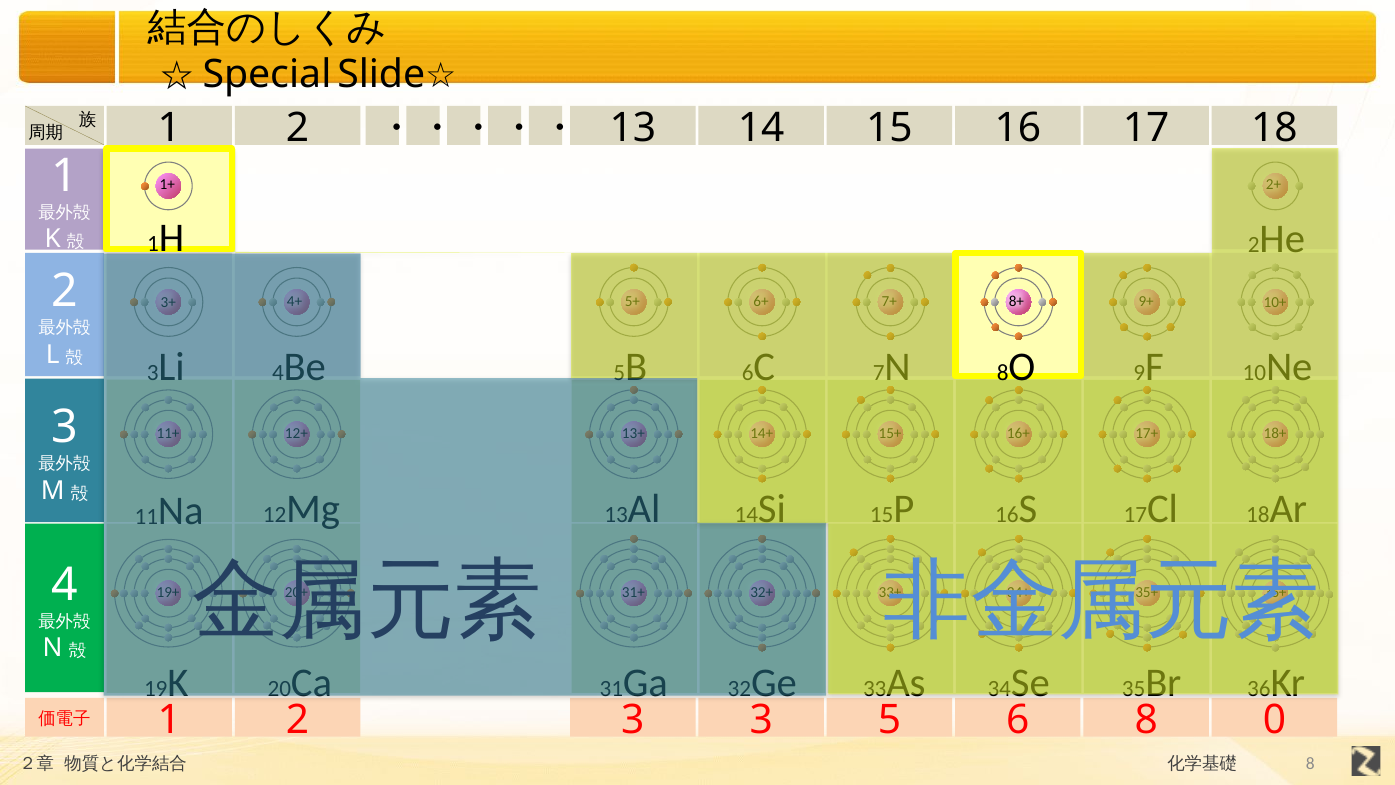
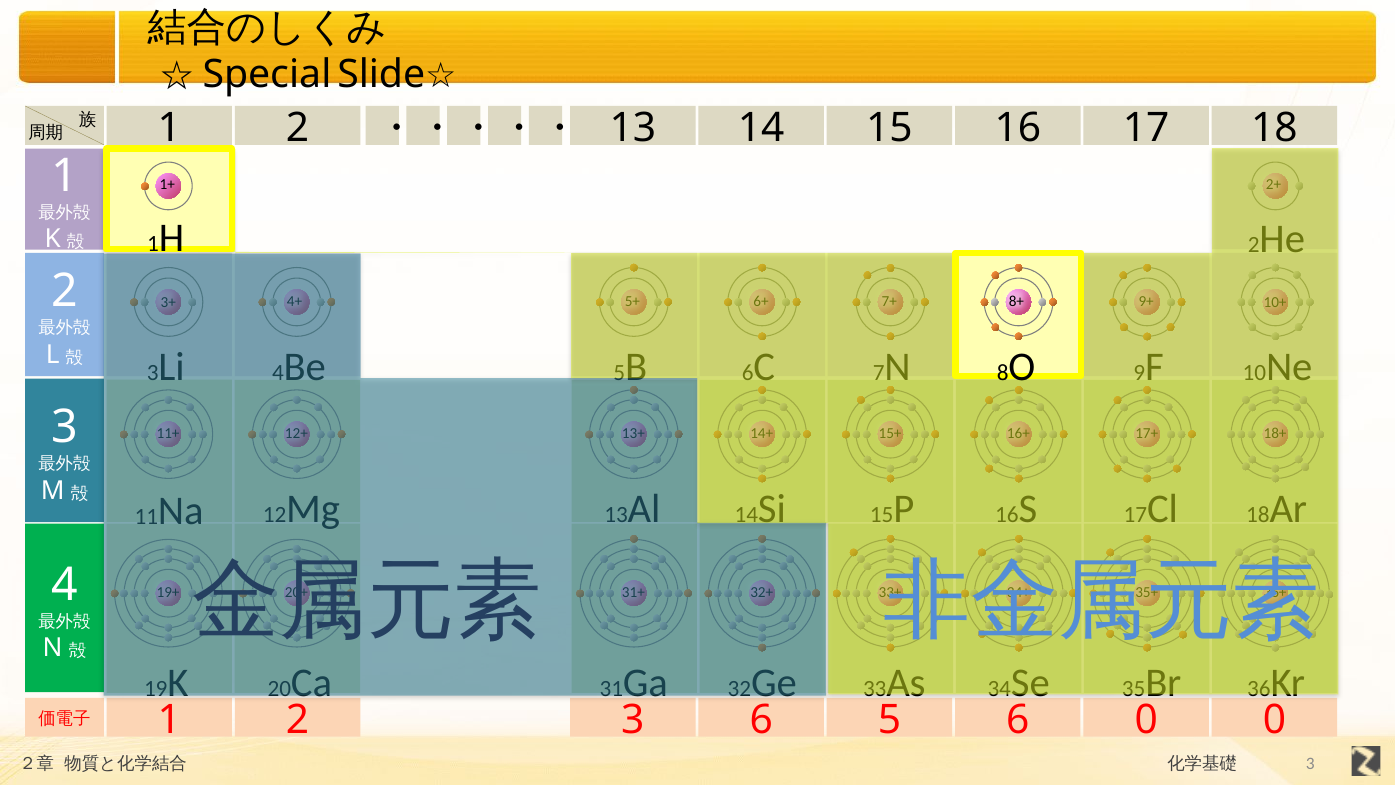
3 3: 3 -> 6
6 8: 8 -> 0
8 at (1310, 764): 8 -> 3
